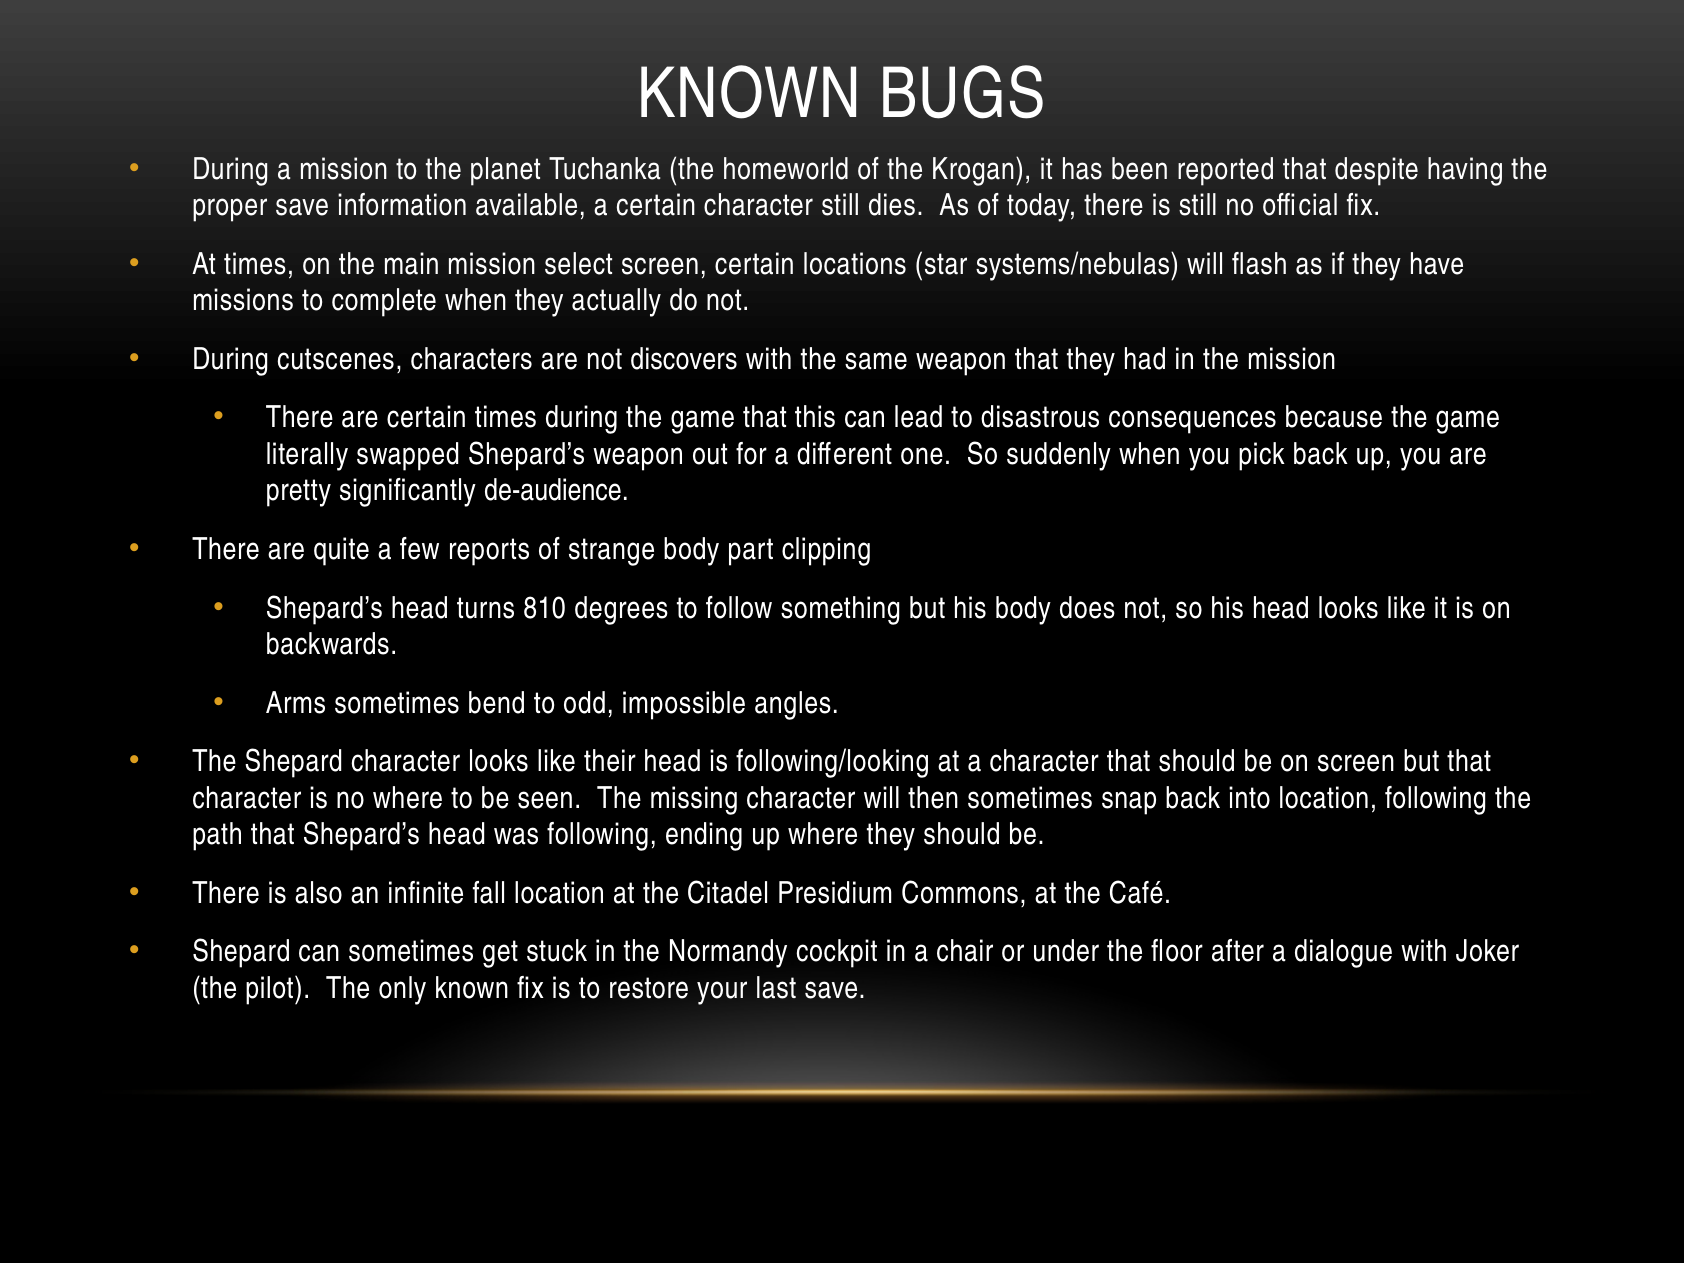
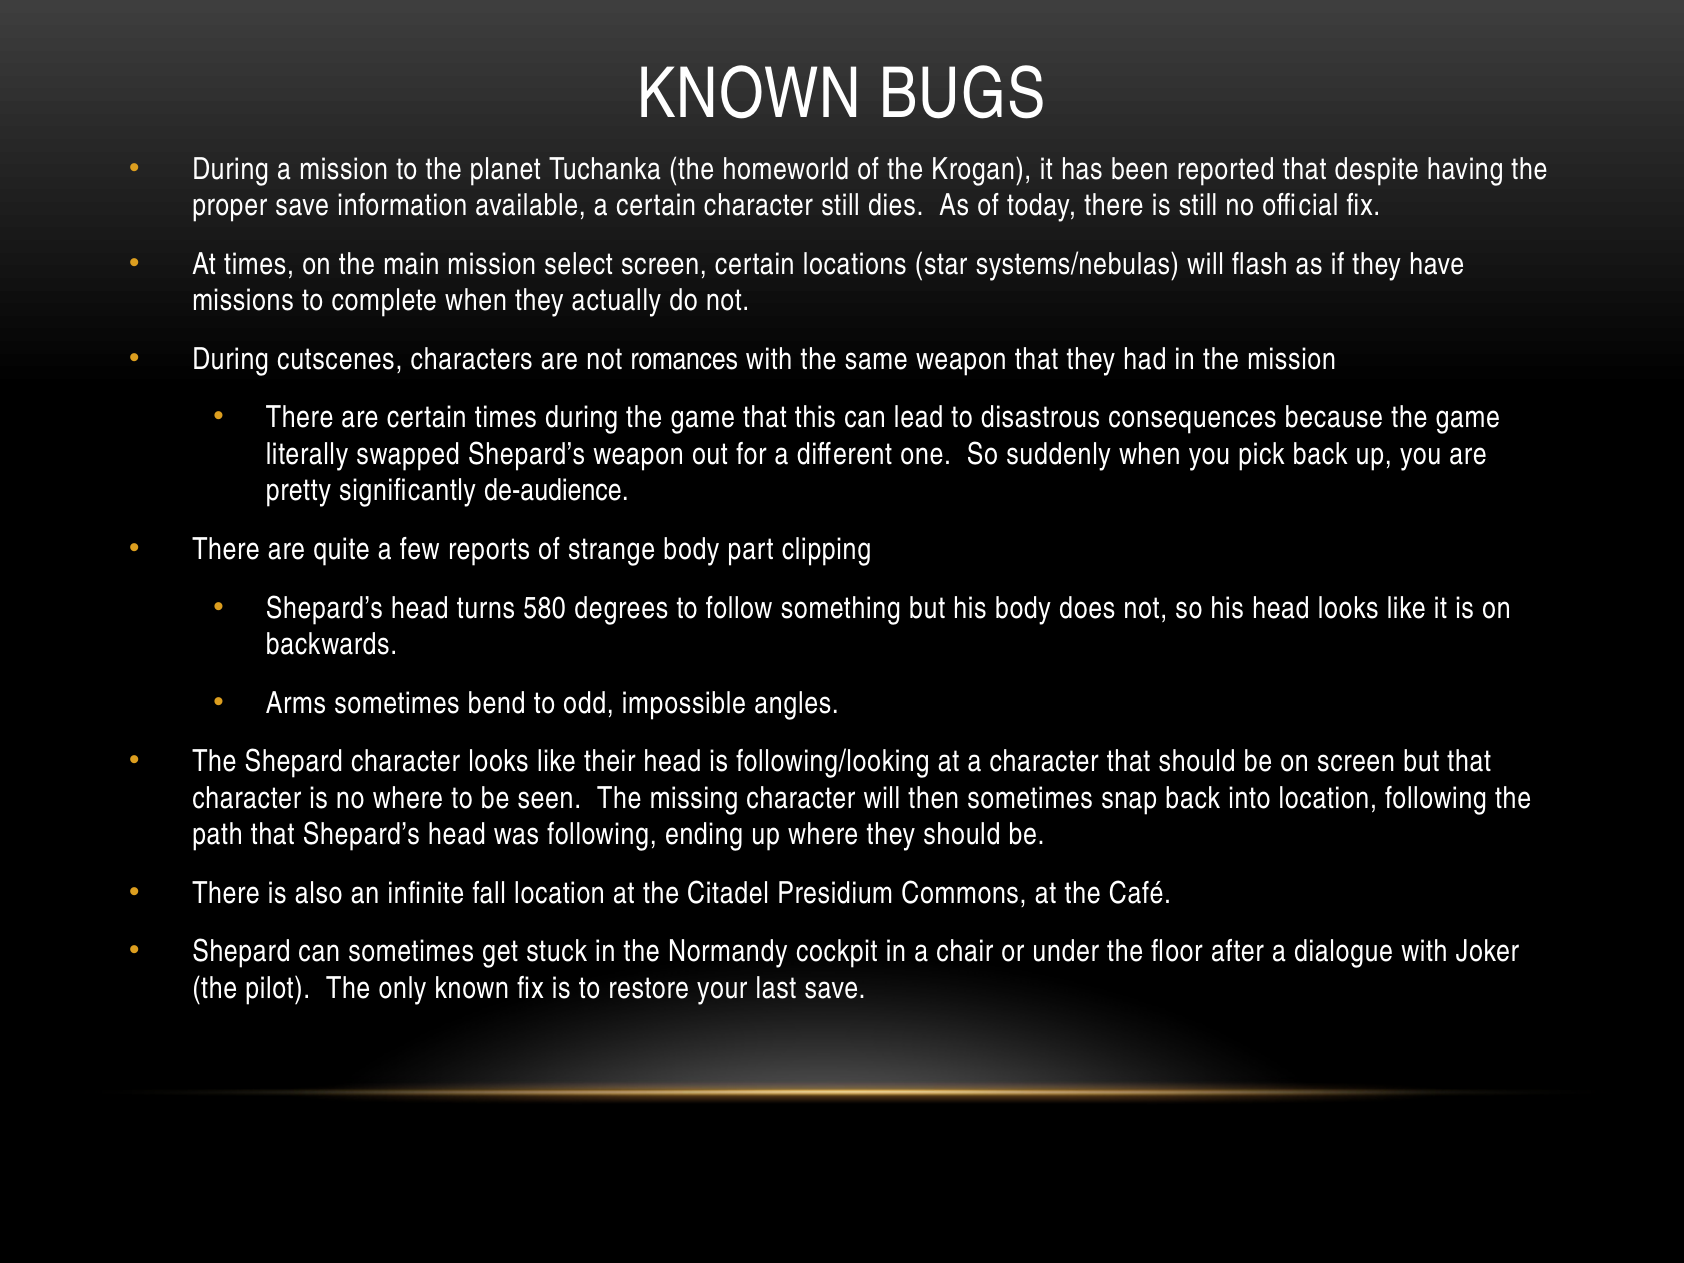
discovers: discovers -> romances
810: 810 -> 580
